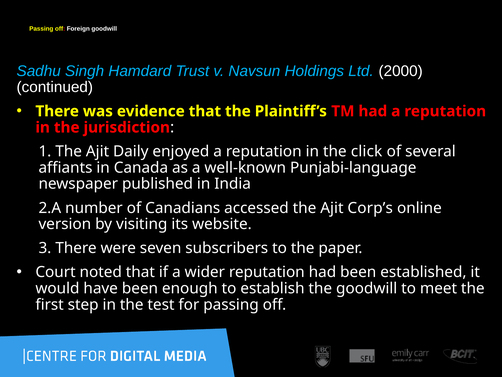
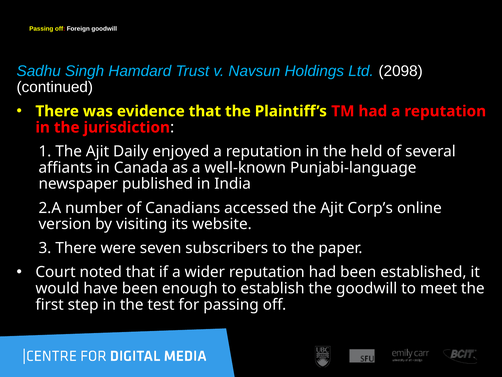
2000: 2000 -> 2098
click: click -> held
